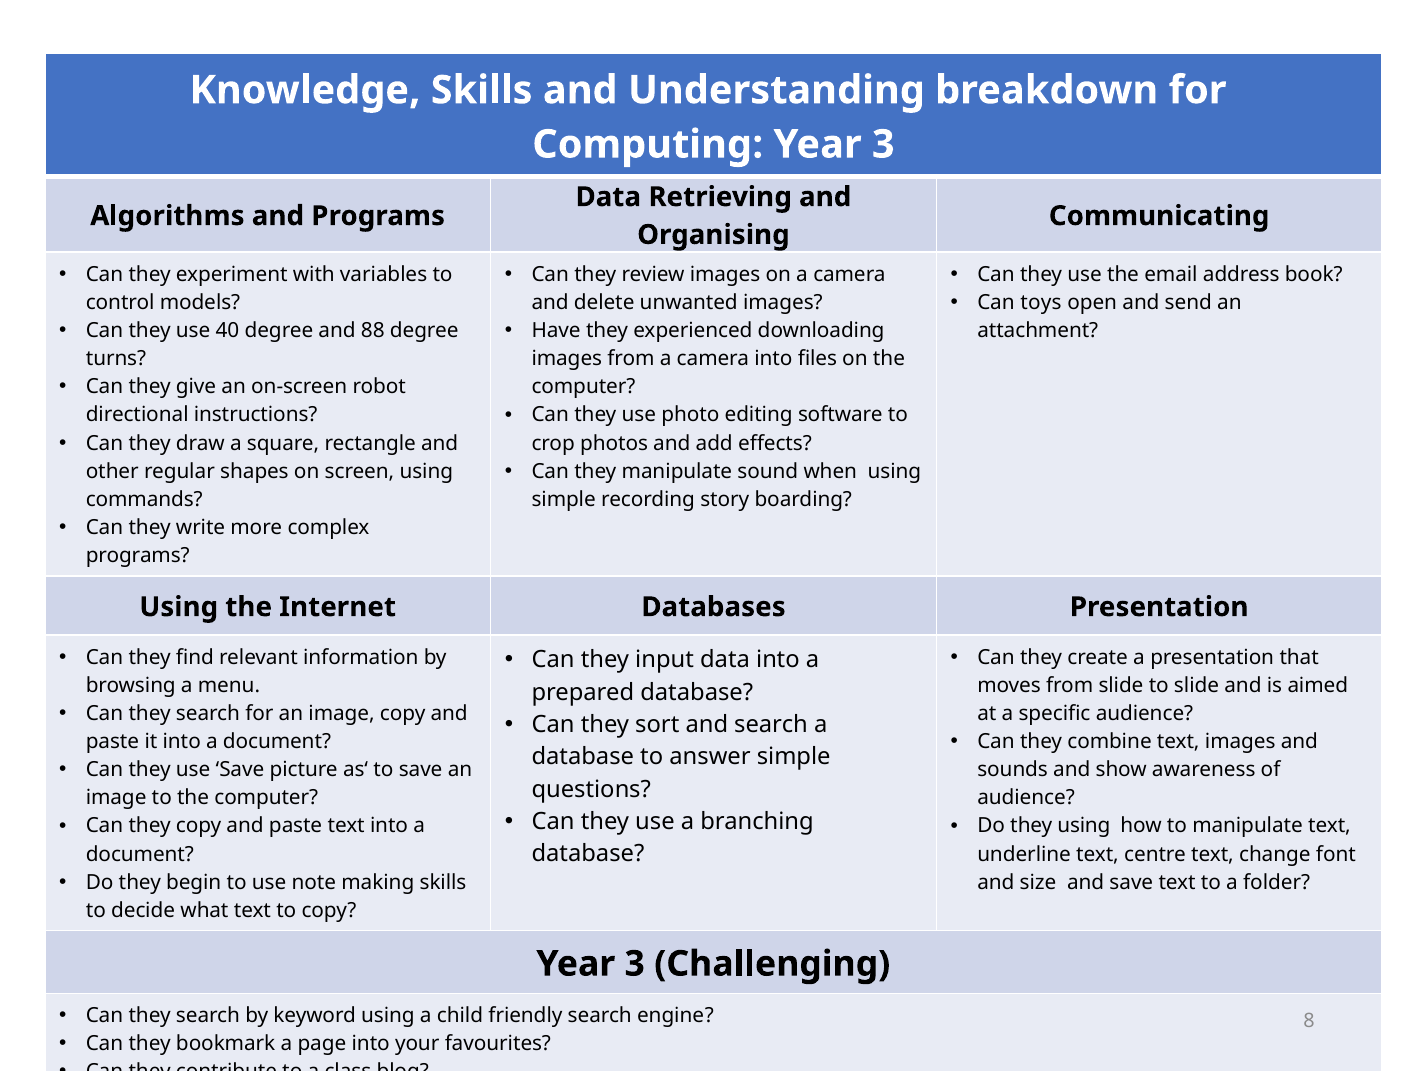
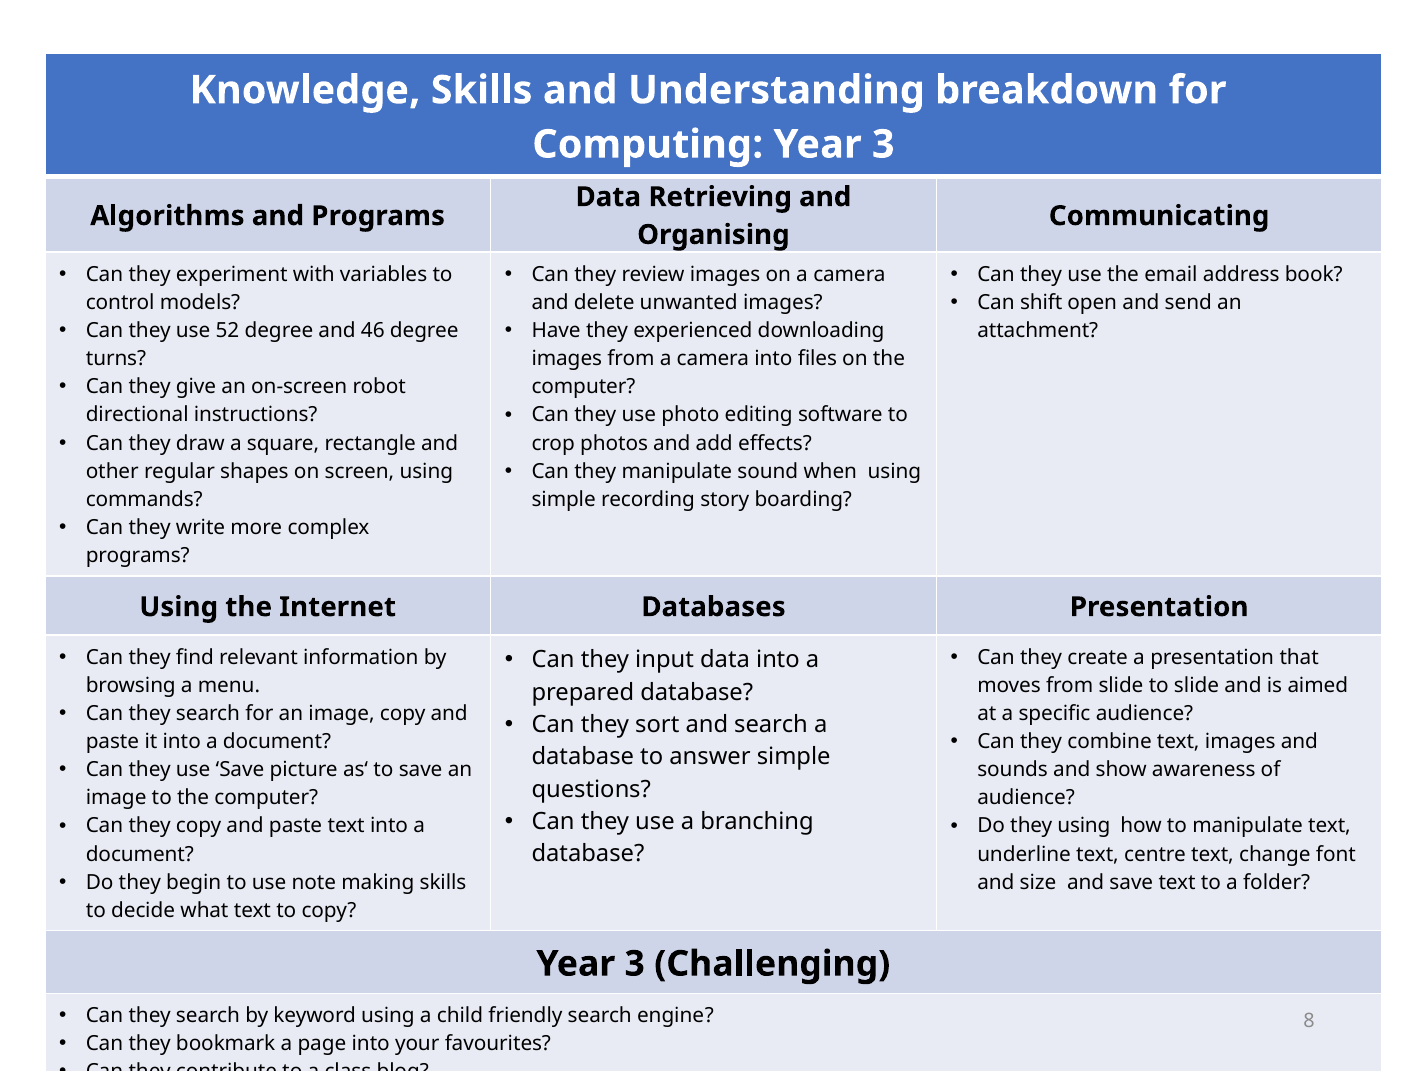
toys: toys -> shift
40: 40 -> 52
88: 88 -> 46
